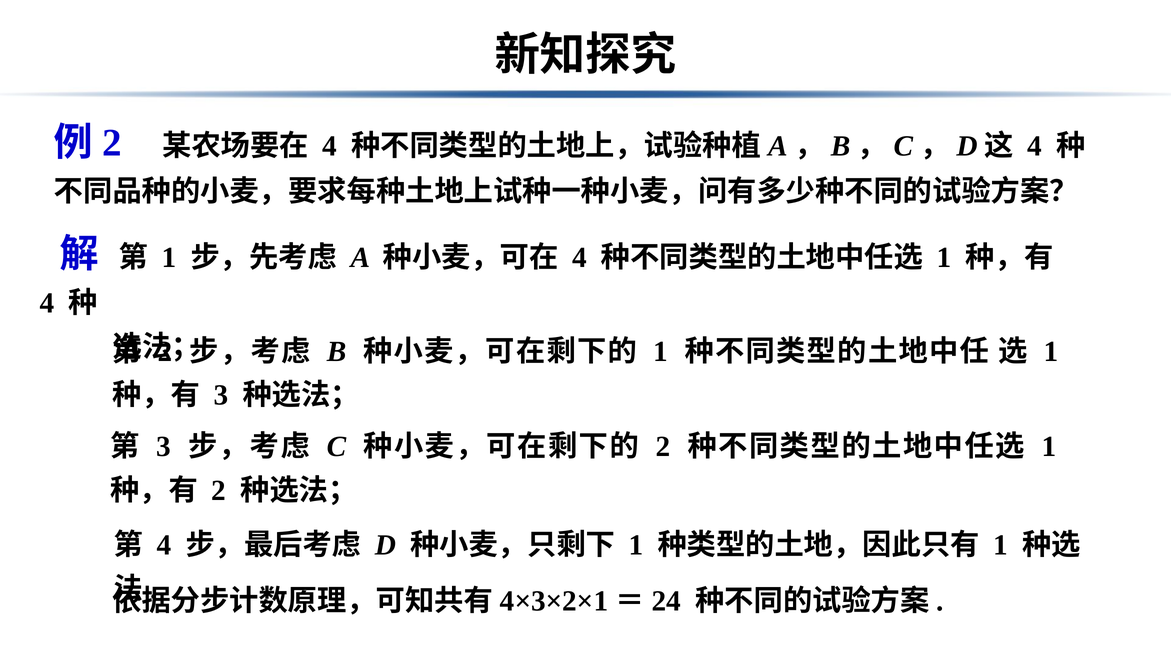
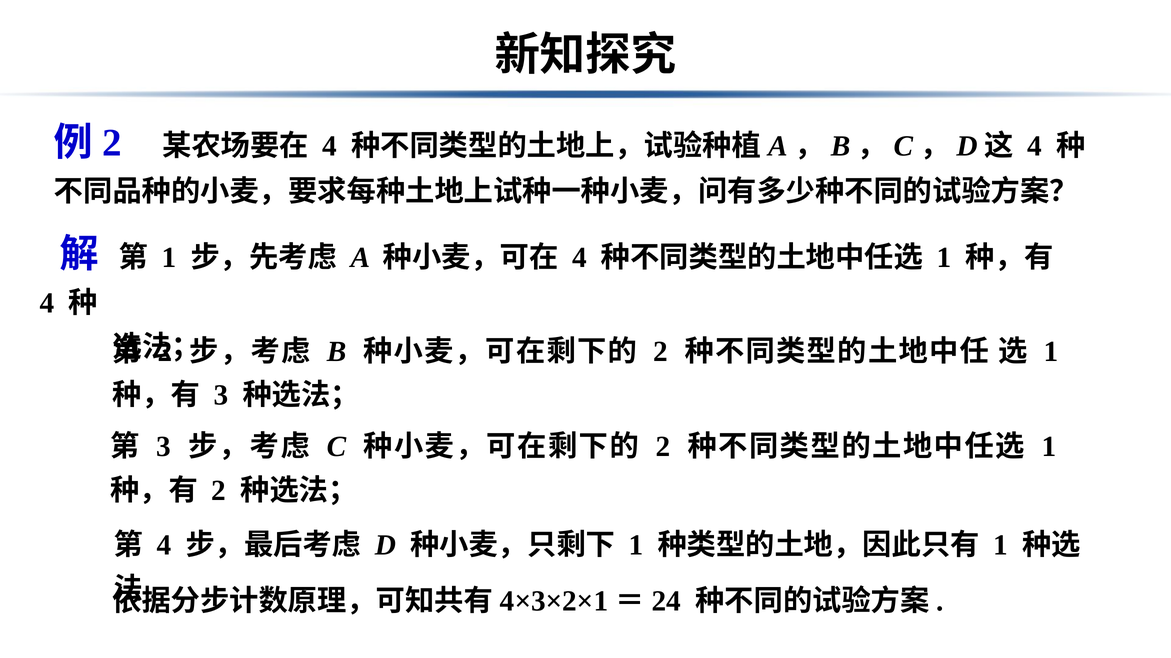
1 at (661, 352): 1 -> 2
